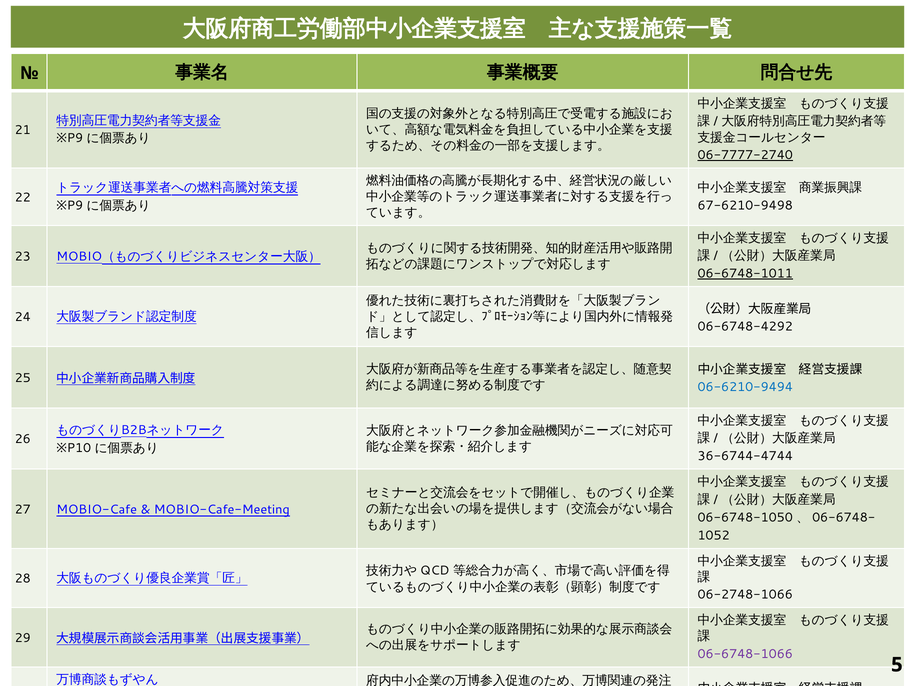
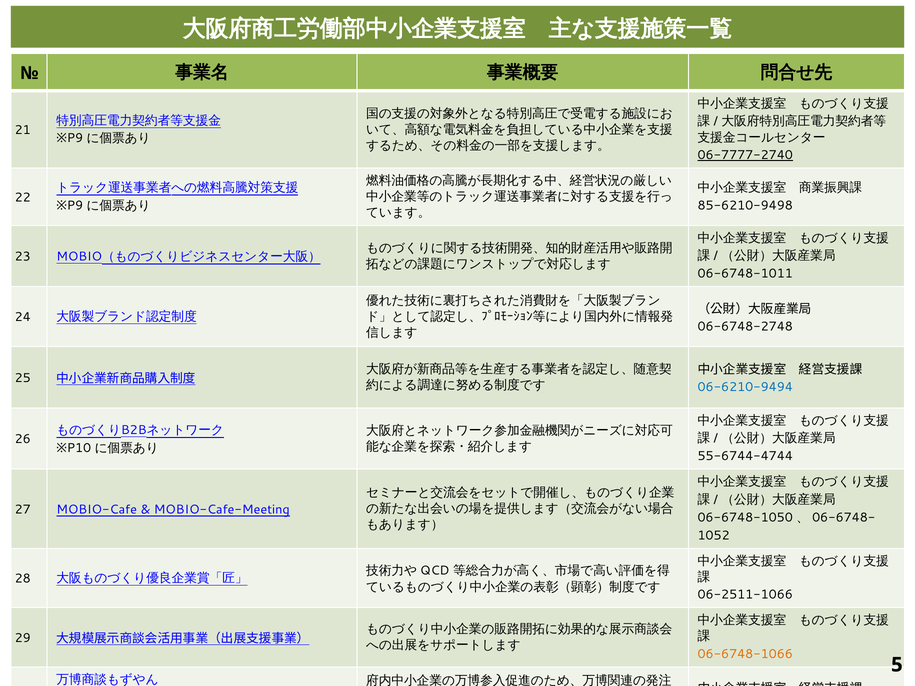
67-6210-9498: 67-6210-9498 -> 85-6210-9498
06-6748-1011 underline: present -> none
06-6748-4292: 06-6748-4292 -> 06-6748-2748
36-6744-4744: 36-6744-4744 -> 55-6744-4744
06-2748-1066: 06-2748-1066 -> 06-2511-1066
06-6748-1066 colour: purple -> orange
